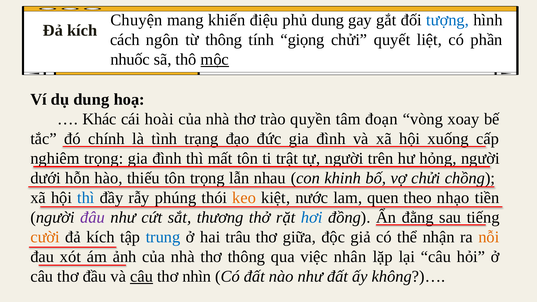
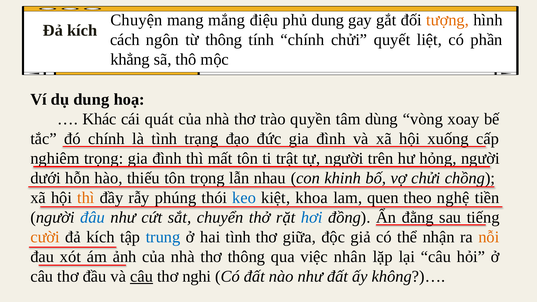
khiến: khiến -> mắng
tượng colour: blue -> orange
tính giọng: giọng -> chính
nhuốc: nhuốc -> khẳng
mộc underline: present -> none
hoài: hoài -> quát
đoạn: đoạn -> dùng
thì at (86, 198) colour: blue -> orange
keo colour: orange -> blue
nước: nước -> khoa
nhạo: nhạo -> nghệ
đâu colour: purple -> blue
thương: thương -> chuyển
hai trâu: trâu -> tình
nhìn: nhìn -> nghi
